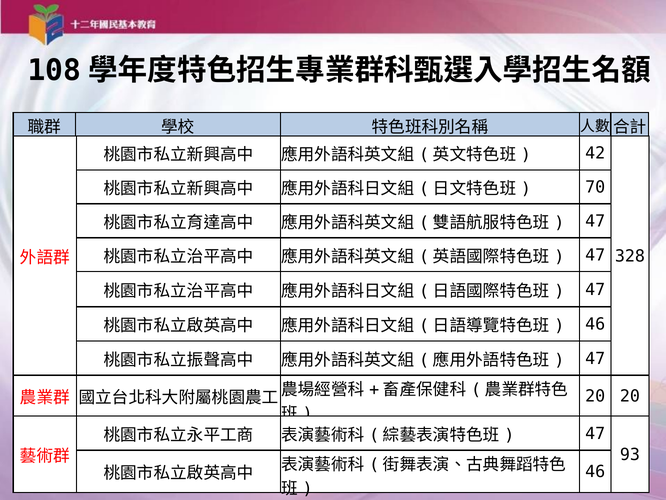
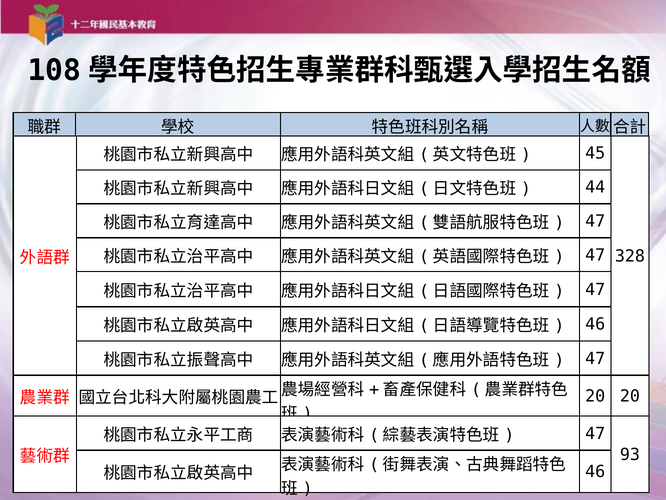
42: 42 -> 45
70: 70 -> 44
